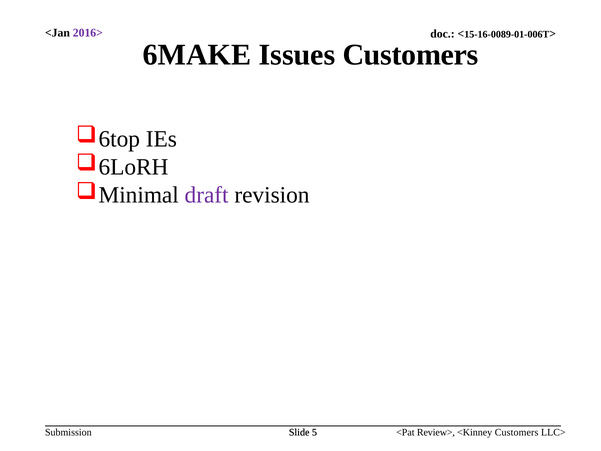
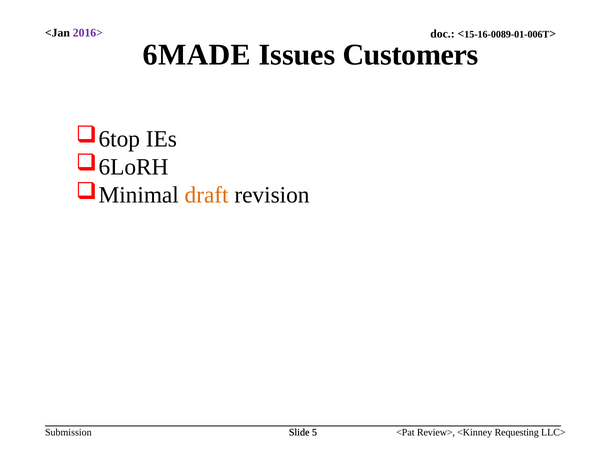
6MAKE: 6MAKE -> 6MADE
draft colour: purple -> orange
<Kinney Customers: Customers -> Requesting
